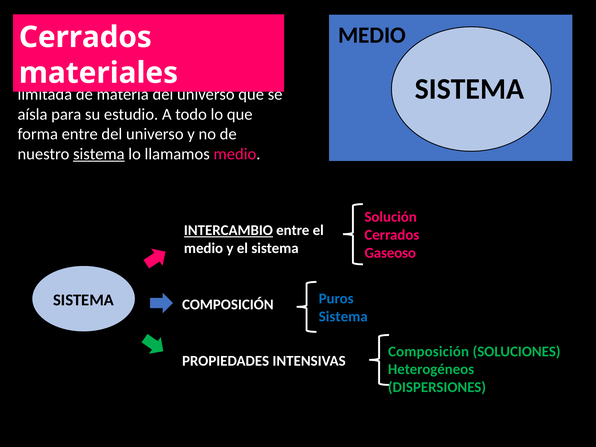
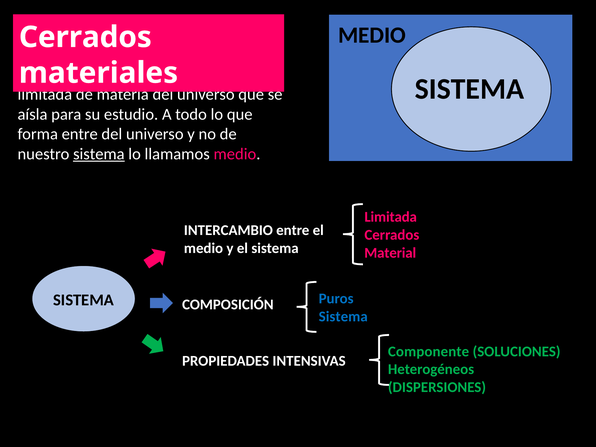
Solución at (391, 217): Solución -> Limitada
INTERCAMBIO underline: present -> none
Gaseoso at (390, 253): Gaseoso -> Material
Composición at (429, 351): Composición -> Componente
